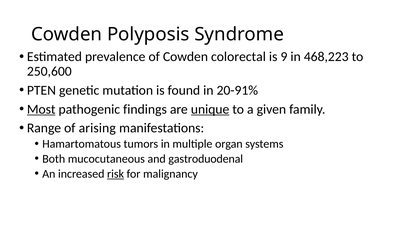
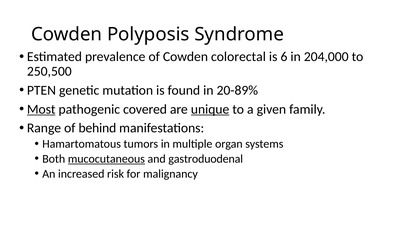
9: 9 -> 6
468,223: 468,223 -> 204,000
250,600: 250,600 -> 250,500
20-91%: 20-91% -> 20-89%
findings: findings -> covered
arising: arising -> behind
mucocutaneous underline: none -> present
risk underline: present -> none
